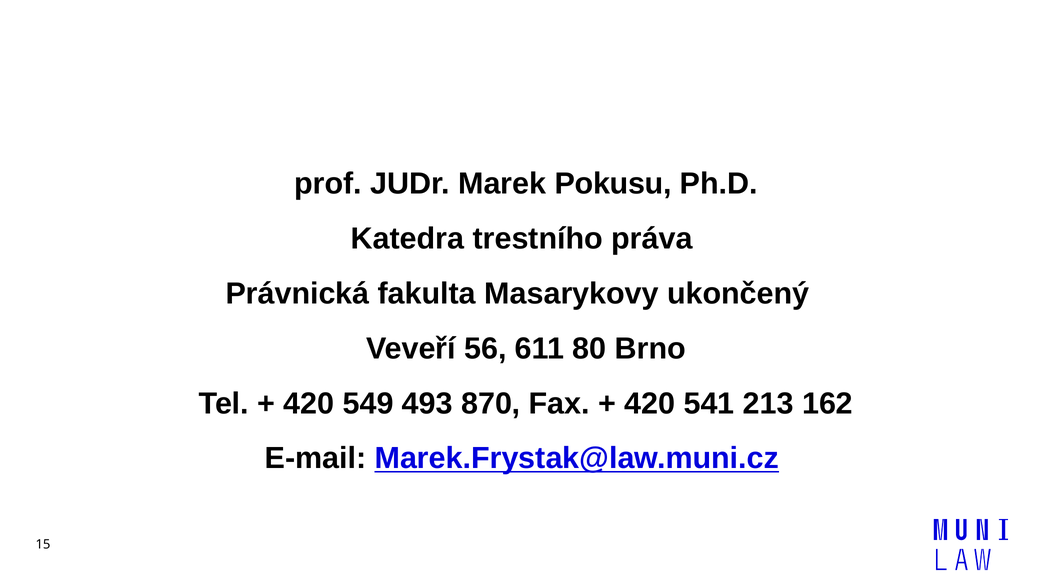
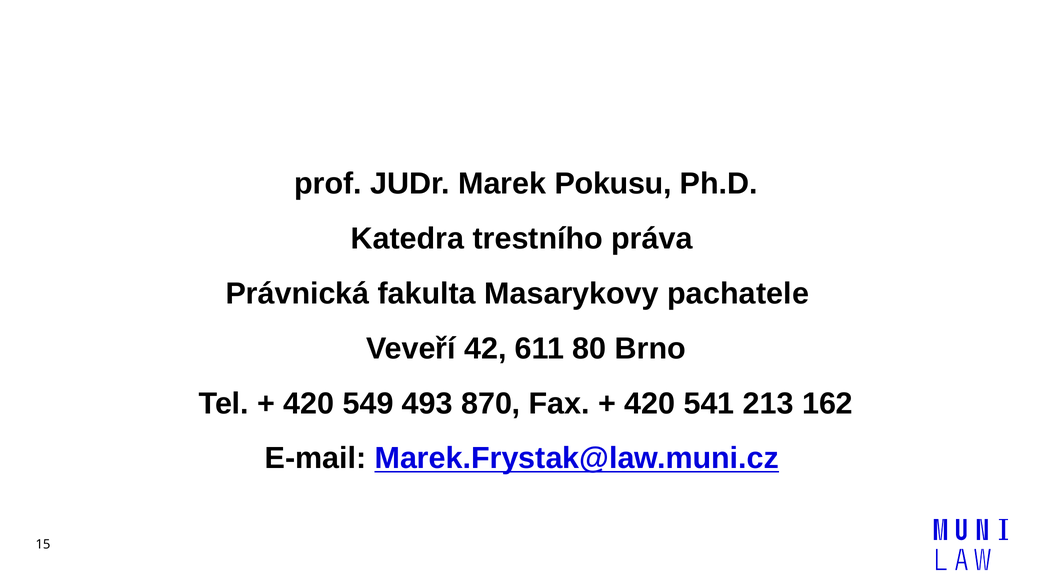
ukončený: ukončený -> pachatele
56: 56 -> 42
